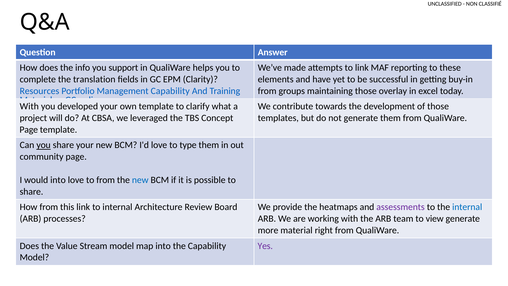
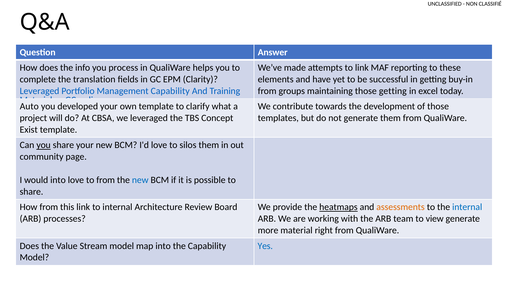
support: support -> process
Resources at (39, 91): Resources -> Leveraged
those overlay: overlay -> getting
With at (29, 106): With -> Auto
Page at (29, 130): Page -> Exist
type: type -> silos
heatmaps underline: none -> present
assessments colour: purple -> orange
Yes colour: purple -> blue
